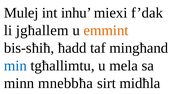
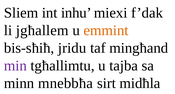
Mulej: Mulej -> Sliem
ħadd: ħadd -> jridu
min colour: blue -> purple
mela: mela -> tajba
